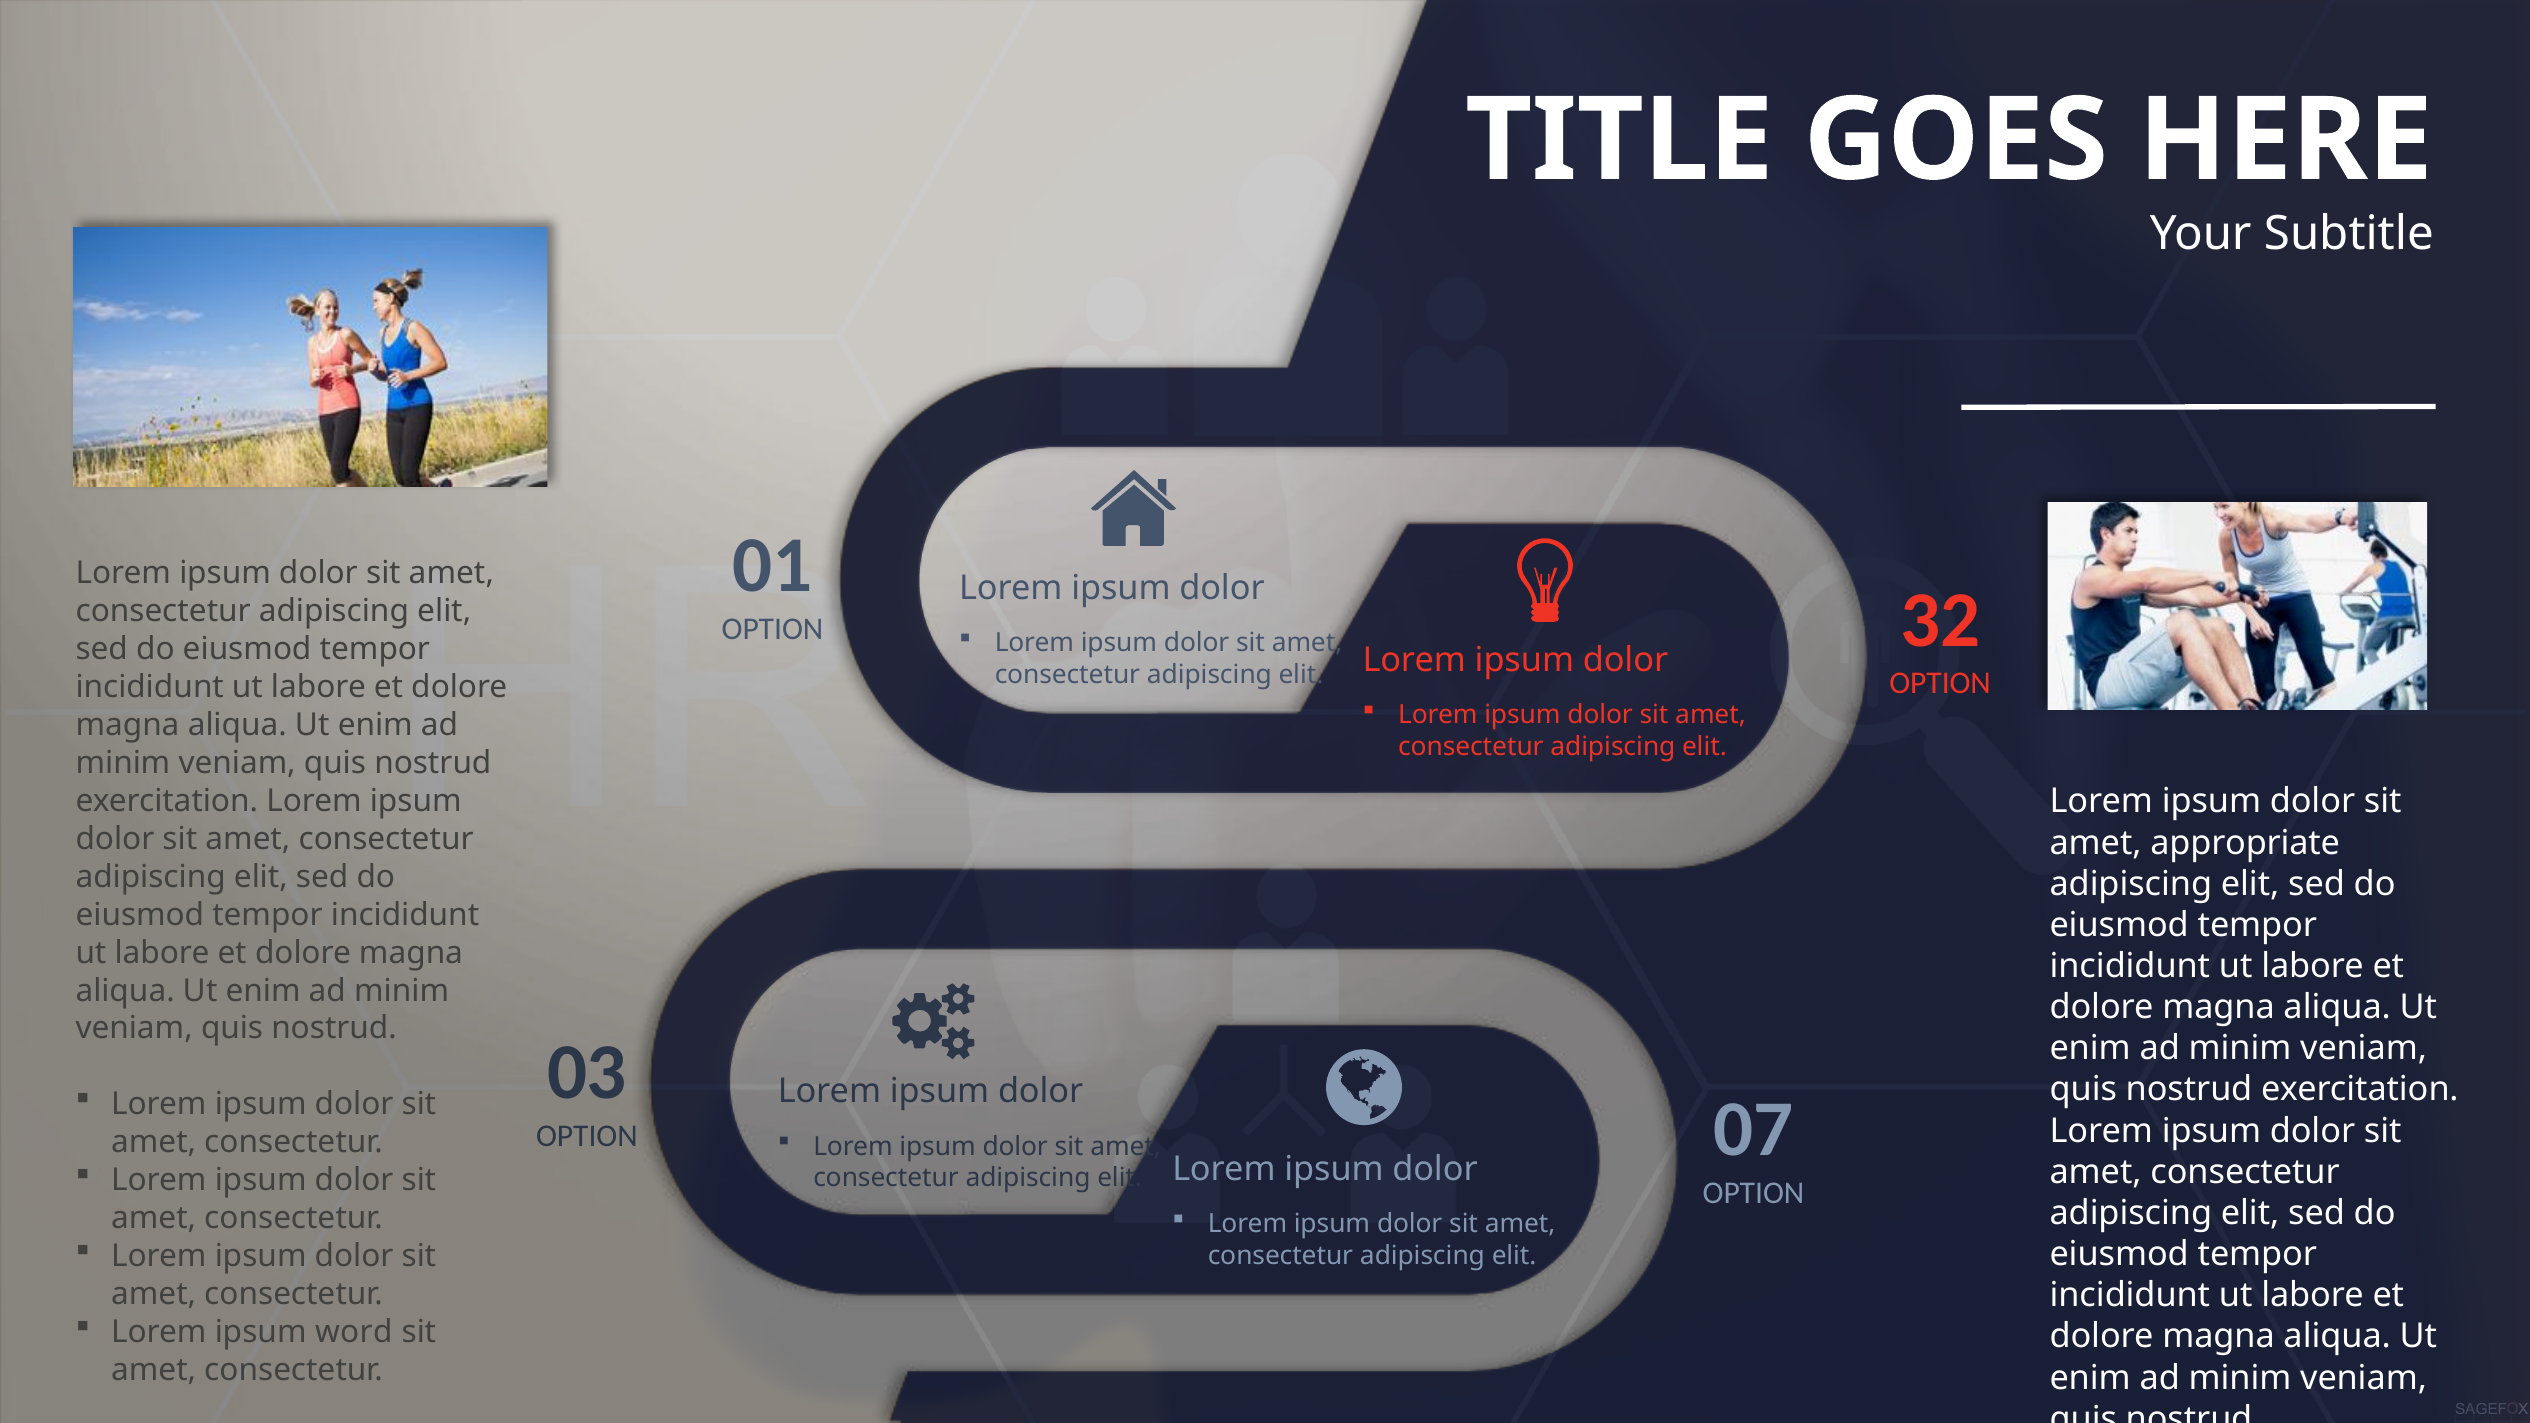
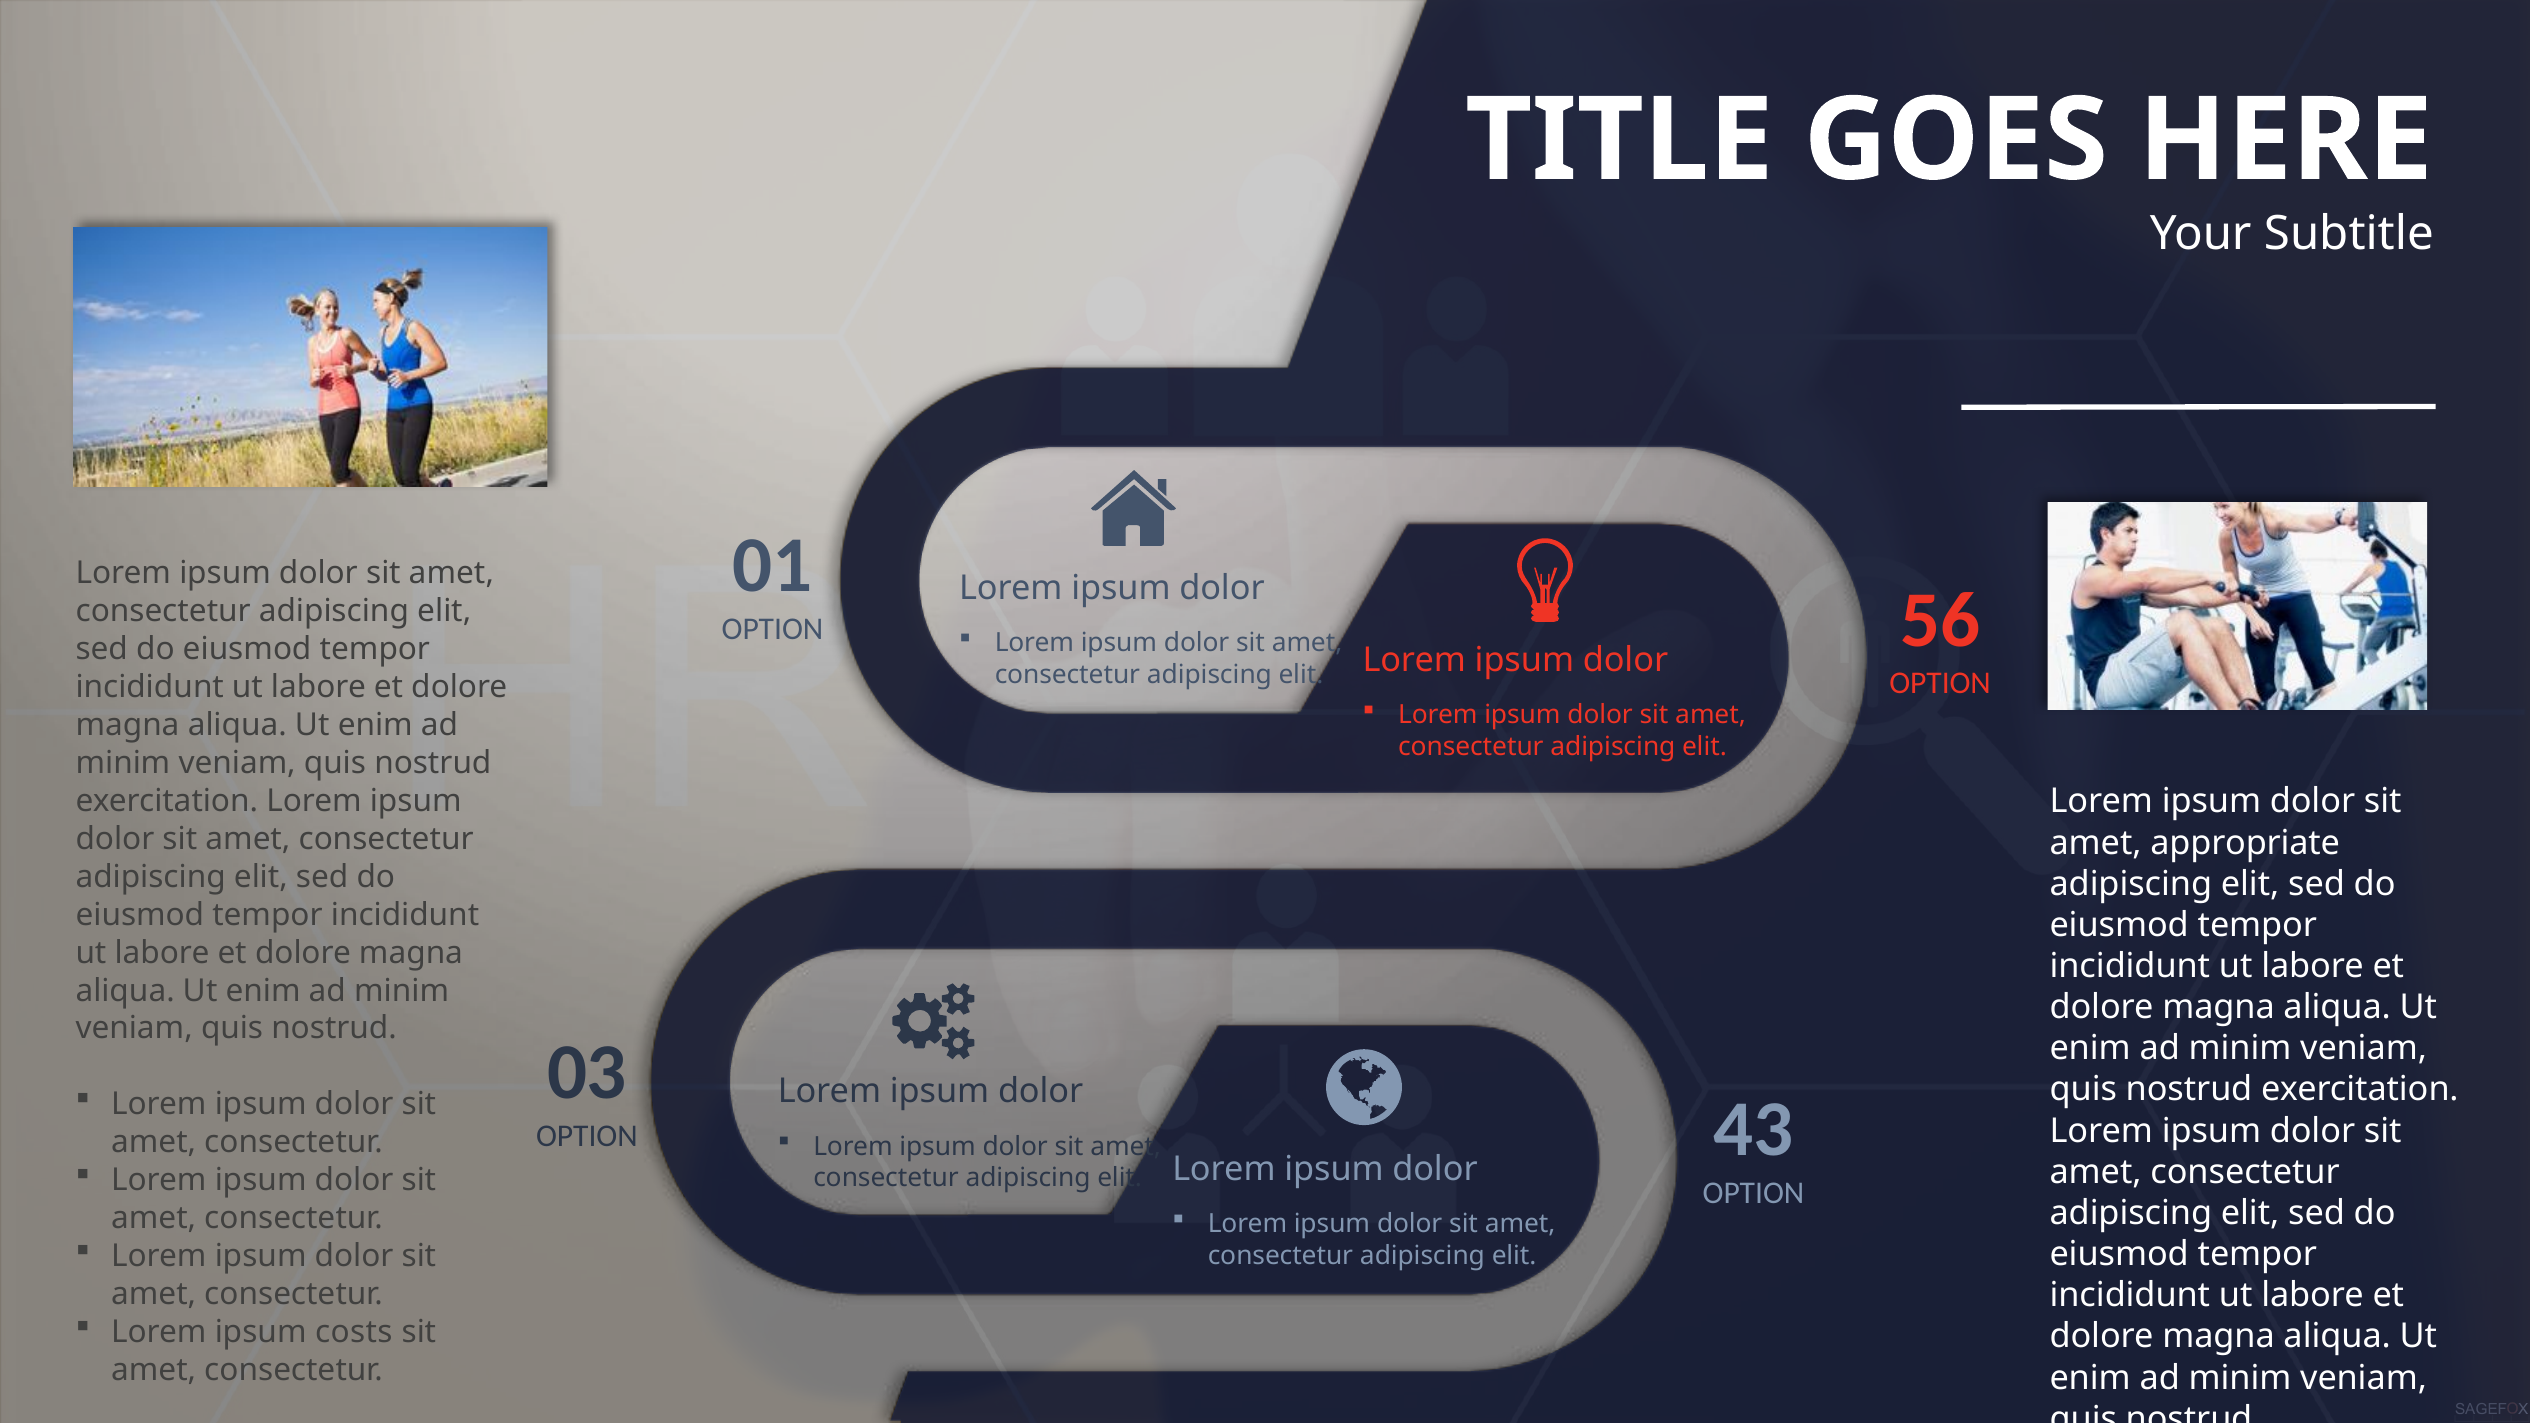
32: 32 -> 56
07: 07 -> 43
word: word -> costs
